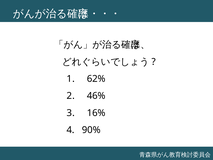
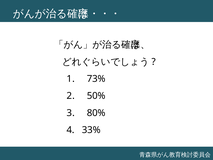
62%: 62% -> 73%
46%: 46% -> 50%
16%: 16% -> 80%
90%: 90% -> 33%
